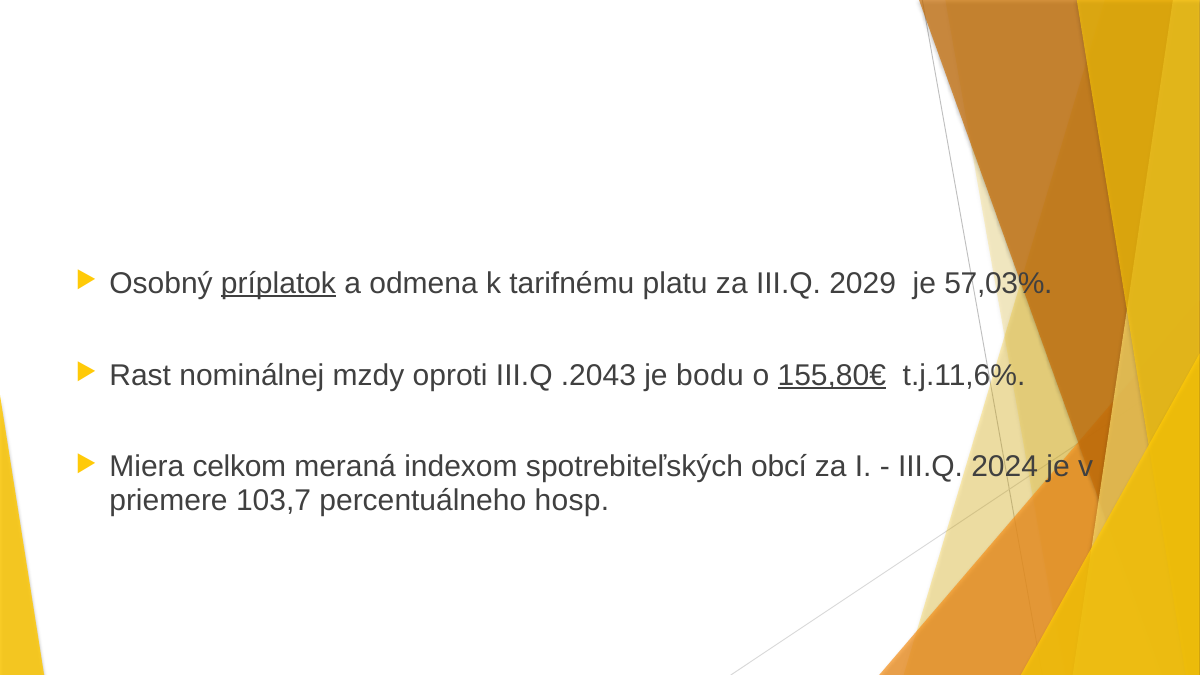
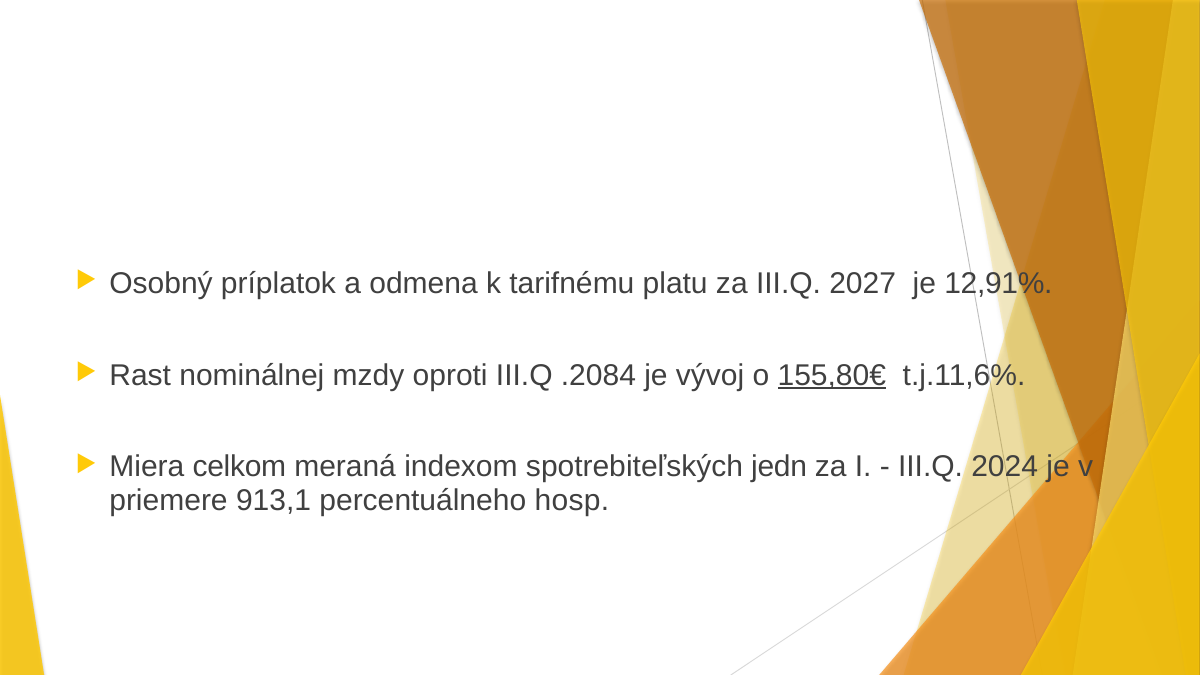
príplatok underline: present -> none
2029: 2029 -> 2027
57,03%: 57,03% -> 12,91%
.2043: .2043 -> .2084
bodu: bodu -> vývoj
obcí: obcí -> jedn
103,7: 103,7 -> 913,1
